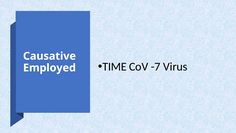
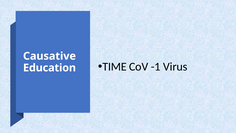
Employed: Employed -> Education
-7: -7 -> -1
